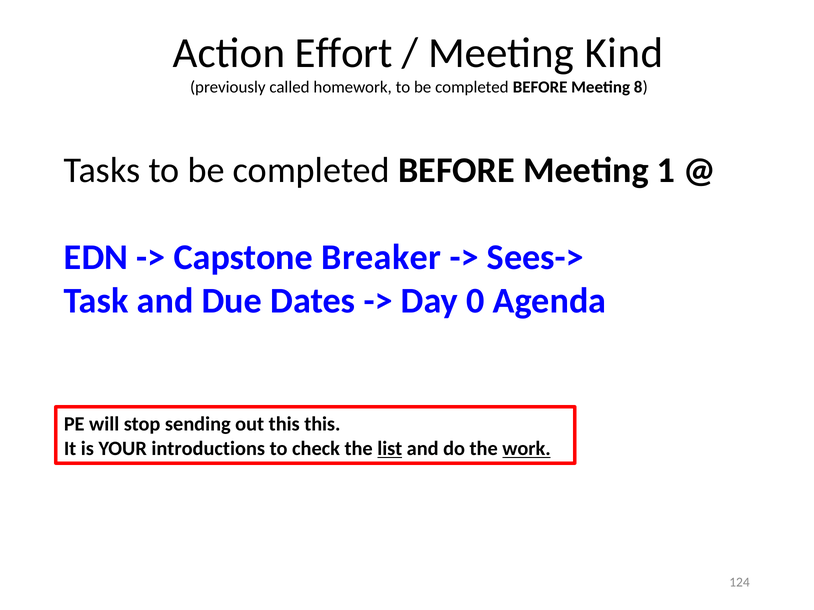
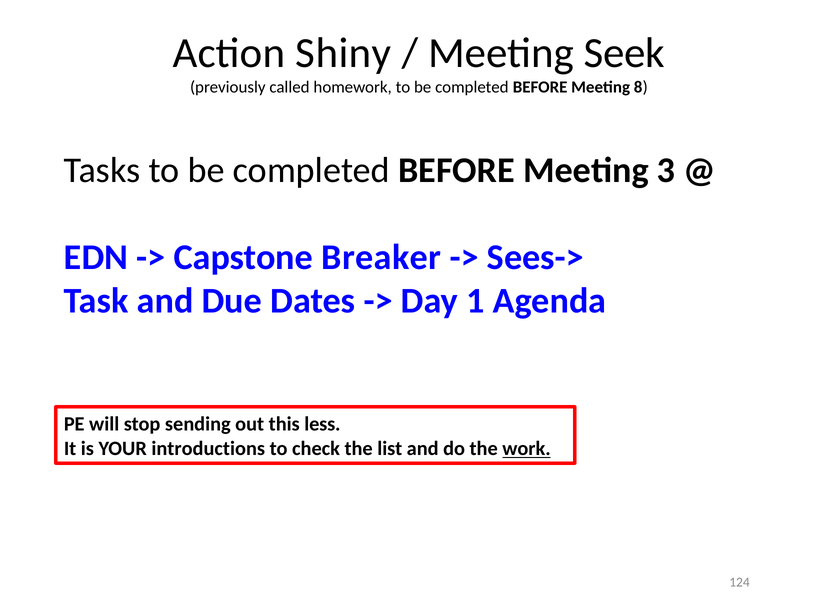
Effort: Effort -> Shiny
Kind: Kind -> Seek
1: 1 -> 3
0: 0 -> 1
this this: this -> less
list underline: present -> none
